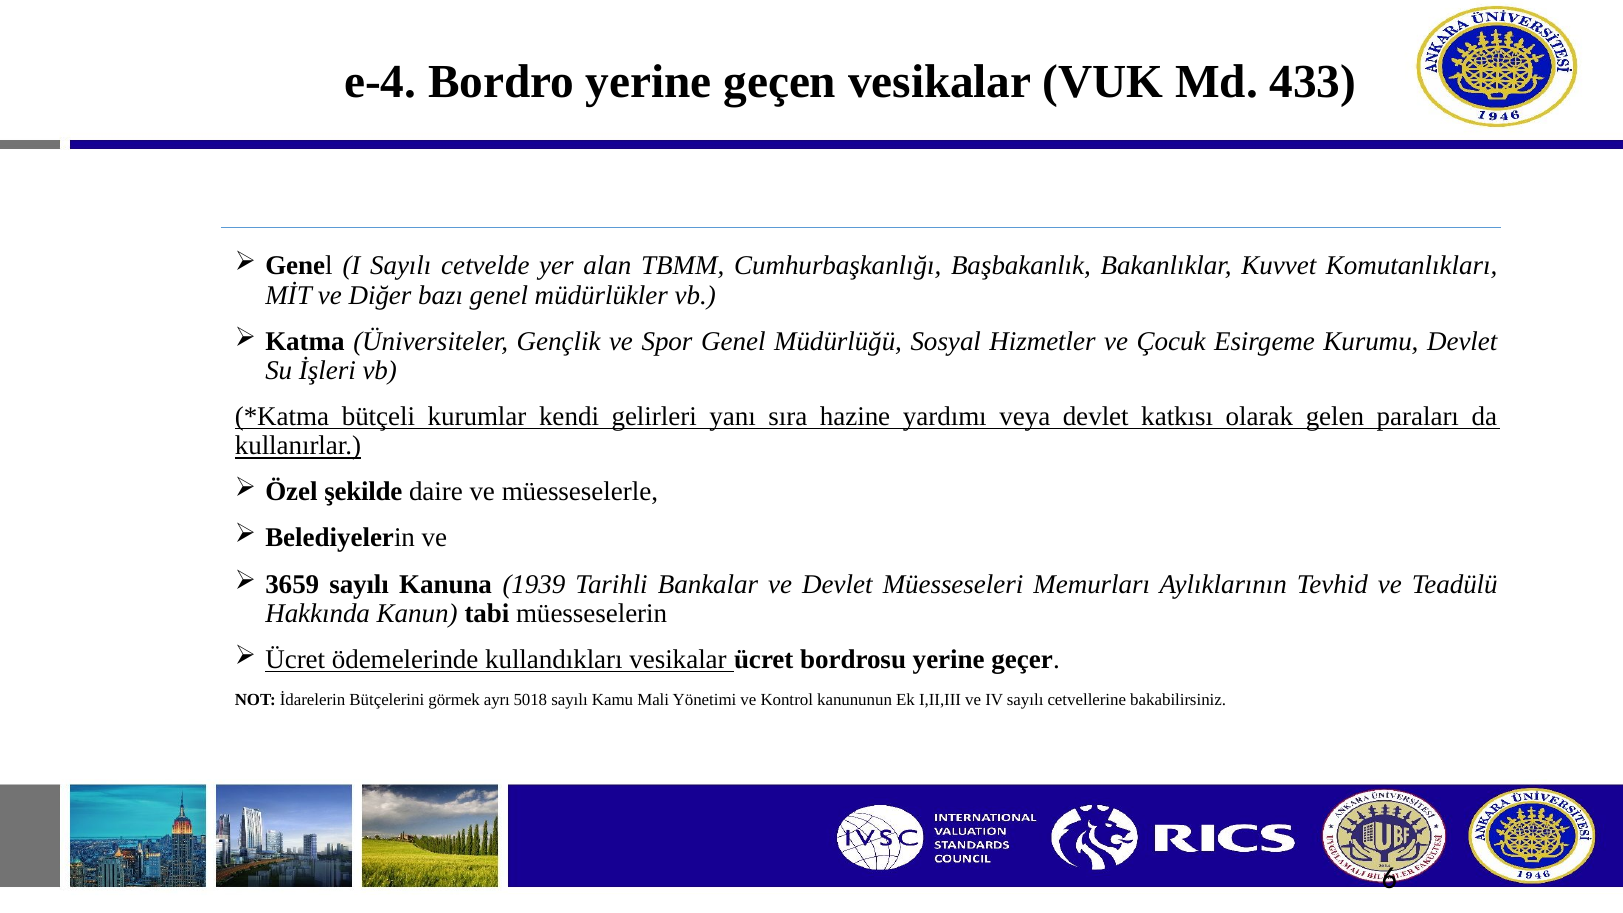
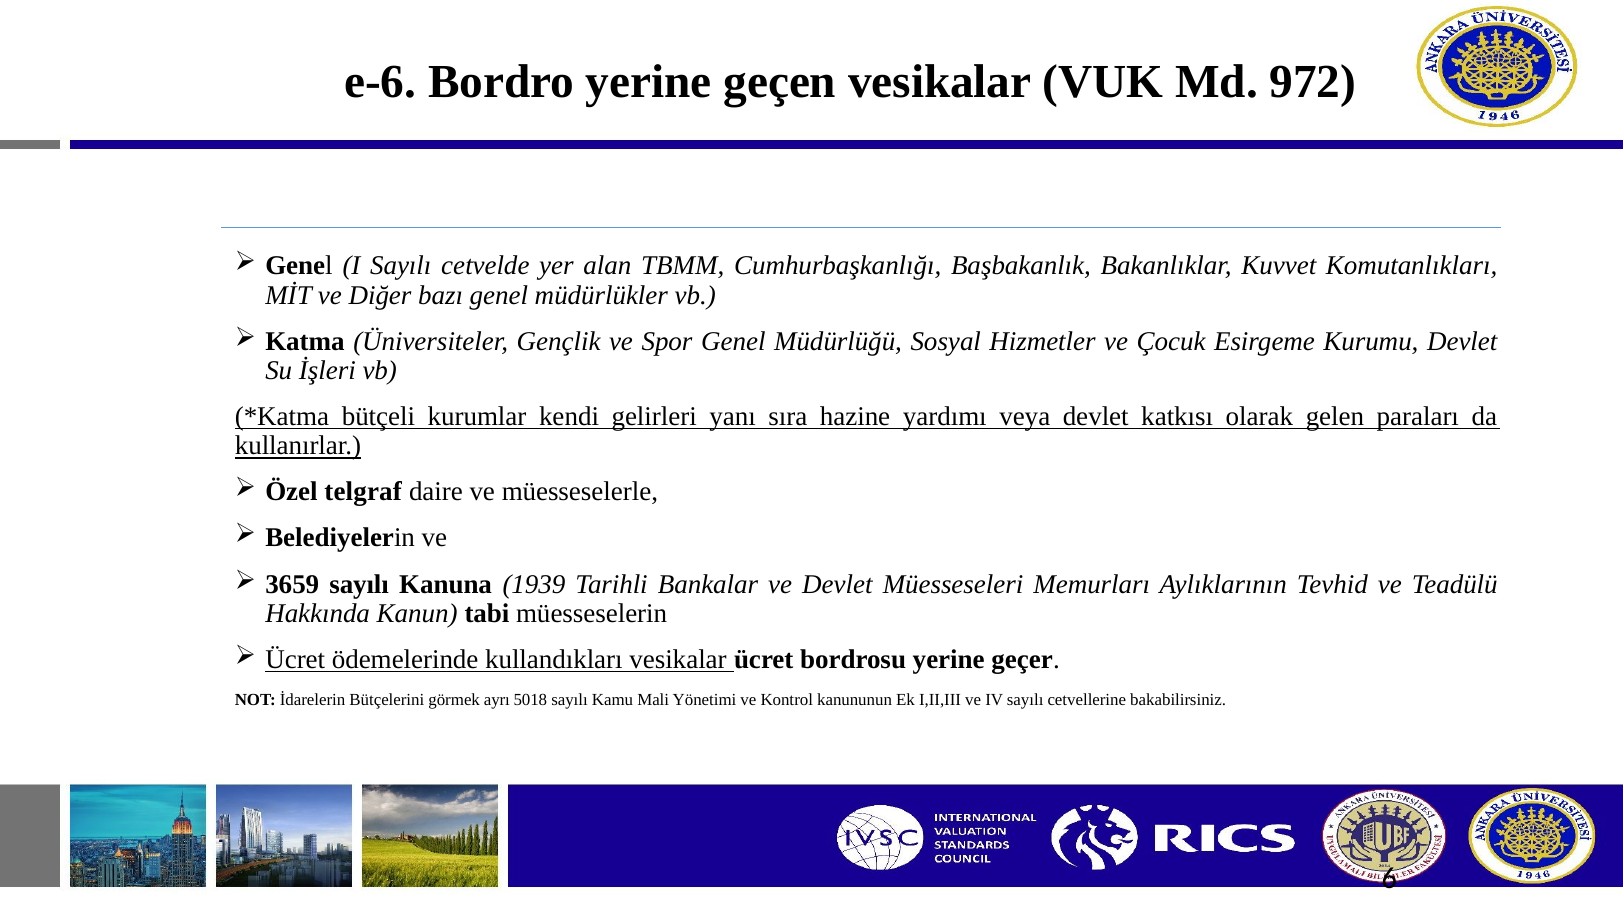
e-4: e-4 -> e-6
433: 433 -> 972
şekilde: şekilde -> telgraf
